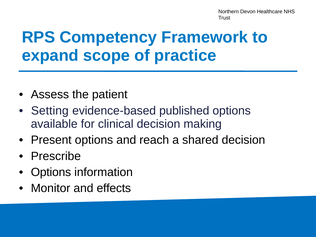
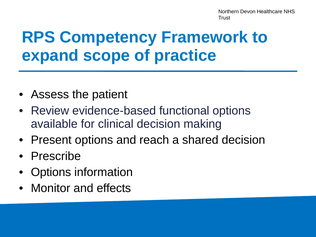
Setting: Setting -> Review
published: published -> functional
